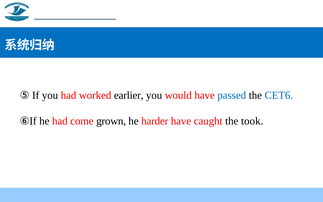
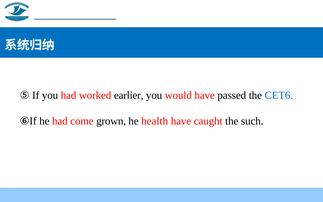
passed colour: blue -> black
harder: harder -> health
took: took -> such
